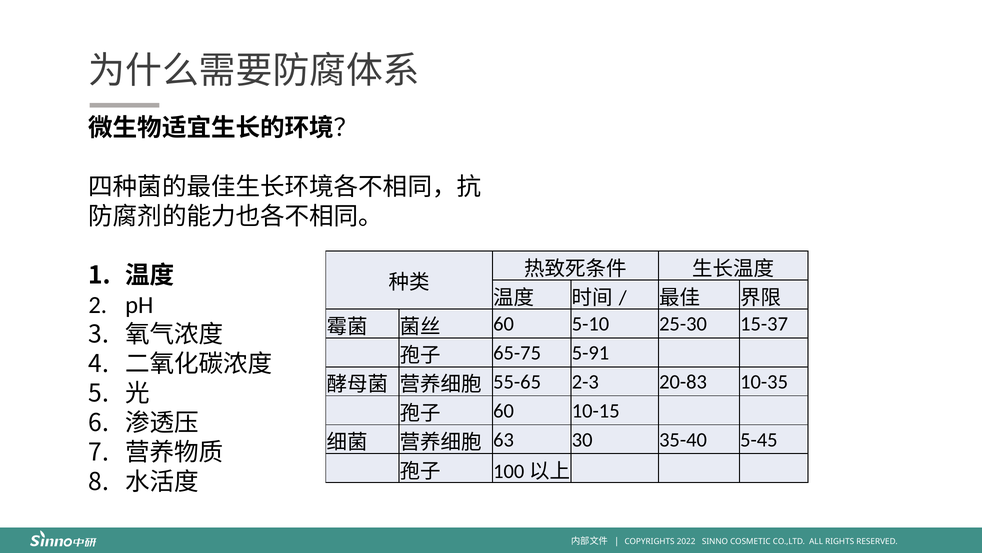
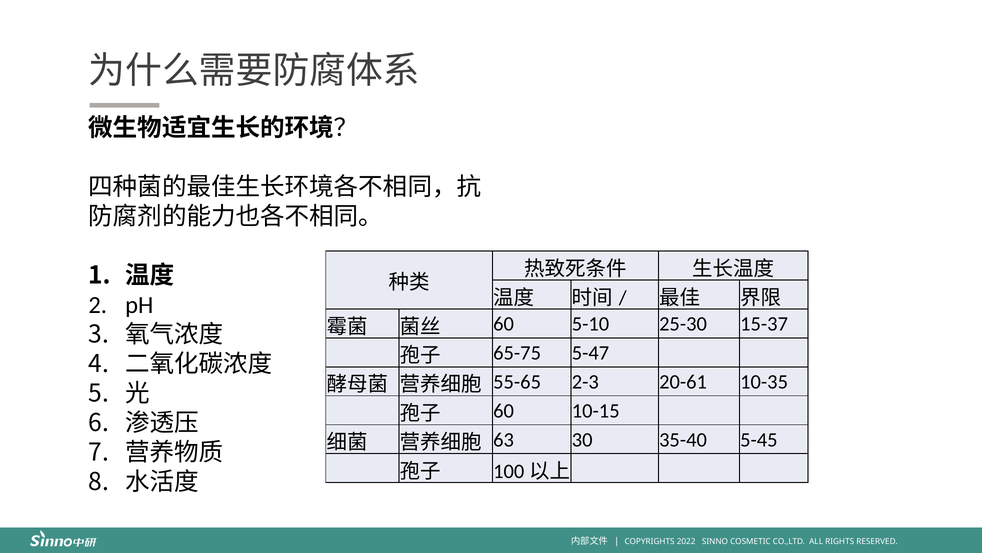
5-91: 5-91 -> 5-47
20-83: 20-83 -> 20-61
